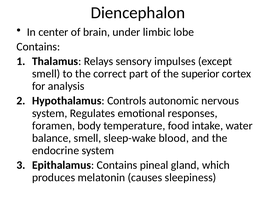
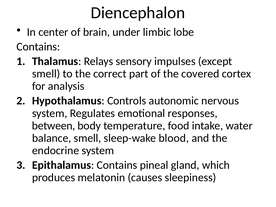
superior: superior -> covered
foramen: foramen -> between
